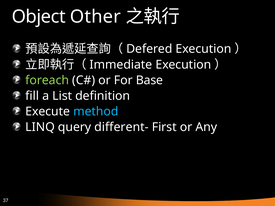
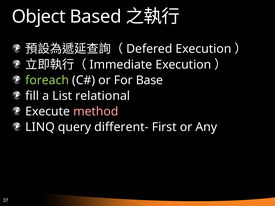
Other: Other -> Based
definition: definition -> relational
method colour: light blue -> pink
